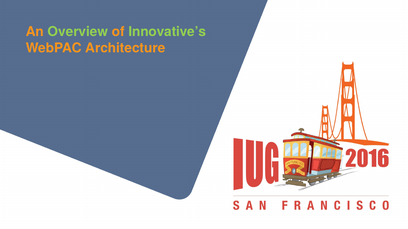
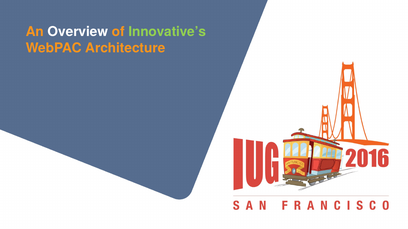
Overview colour: light green -> white
